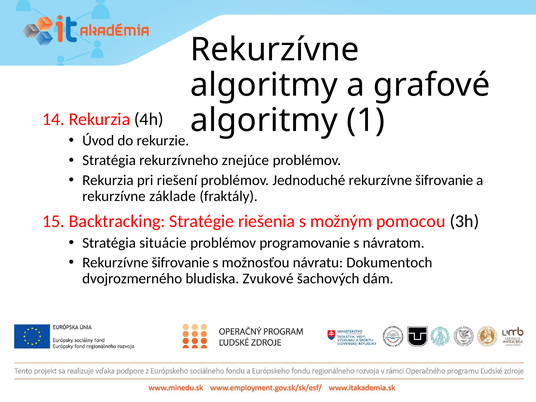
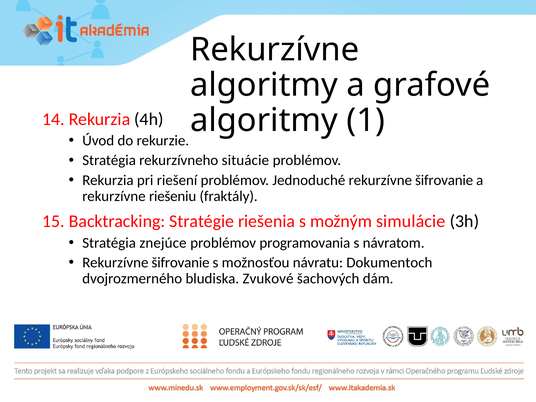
znejúce: znejúce -> situácie
základe: základe -> riešeniu
pomocou: pomocou -> simulácie
situácie: situácie -> znejúce
programovanie: programovanie -> programovania
